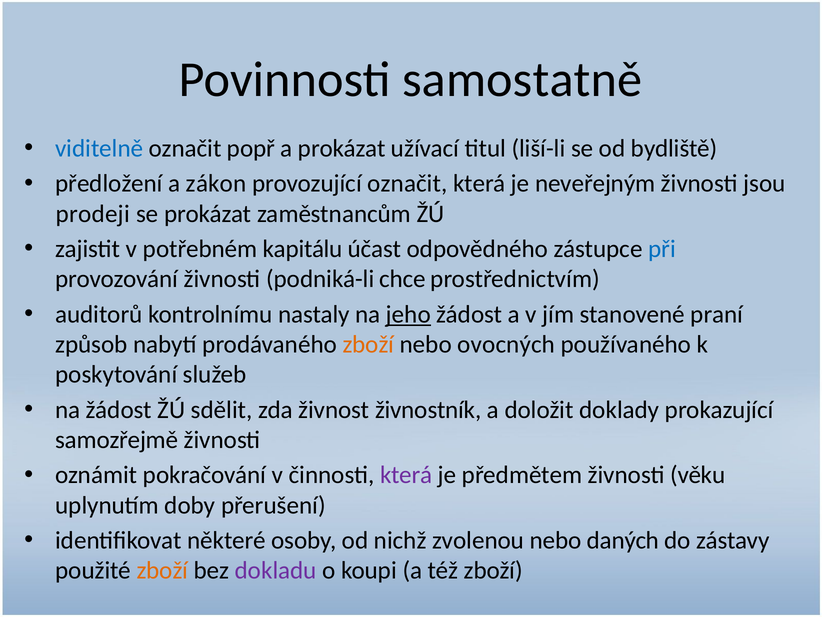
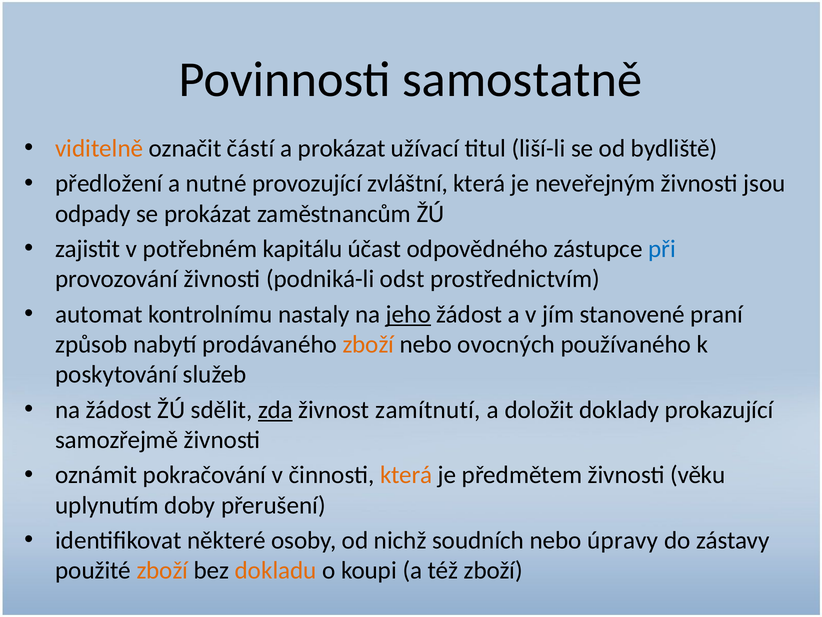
viditelně colour: blue -> orange
popř: popř -> částí
zákon: zákon -> nutné
provozující označit: označit -> zvláštní
prodeji: prodeji -> odpady
chce: chce -> odst
auditorů: auditorů -> automat
zda underline: none -> present
živnostník: živnostník -> zamítnutí
která at (406, 475) colour: purple -> orange
zvolenou: zvolenou -> soudních
daných: daných -> úpravy
dokladu colour: purple -> orange
